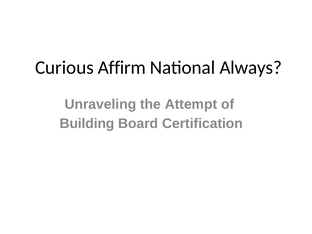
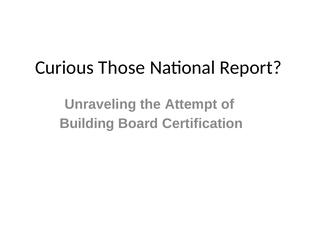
Affirm: Affirm -> Those
Always: Always -> Report
